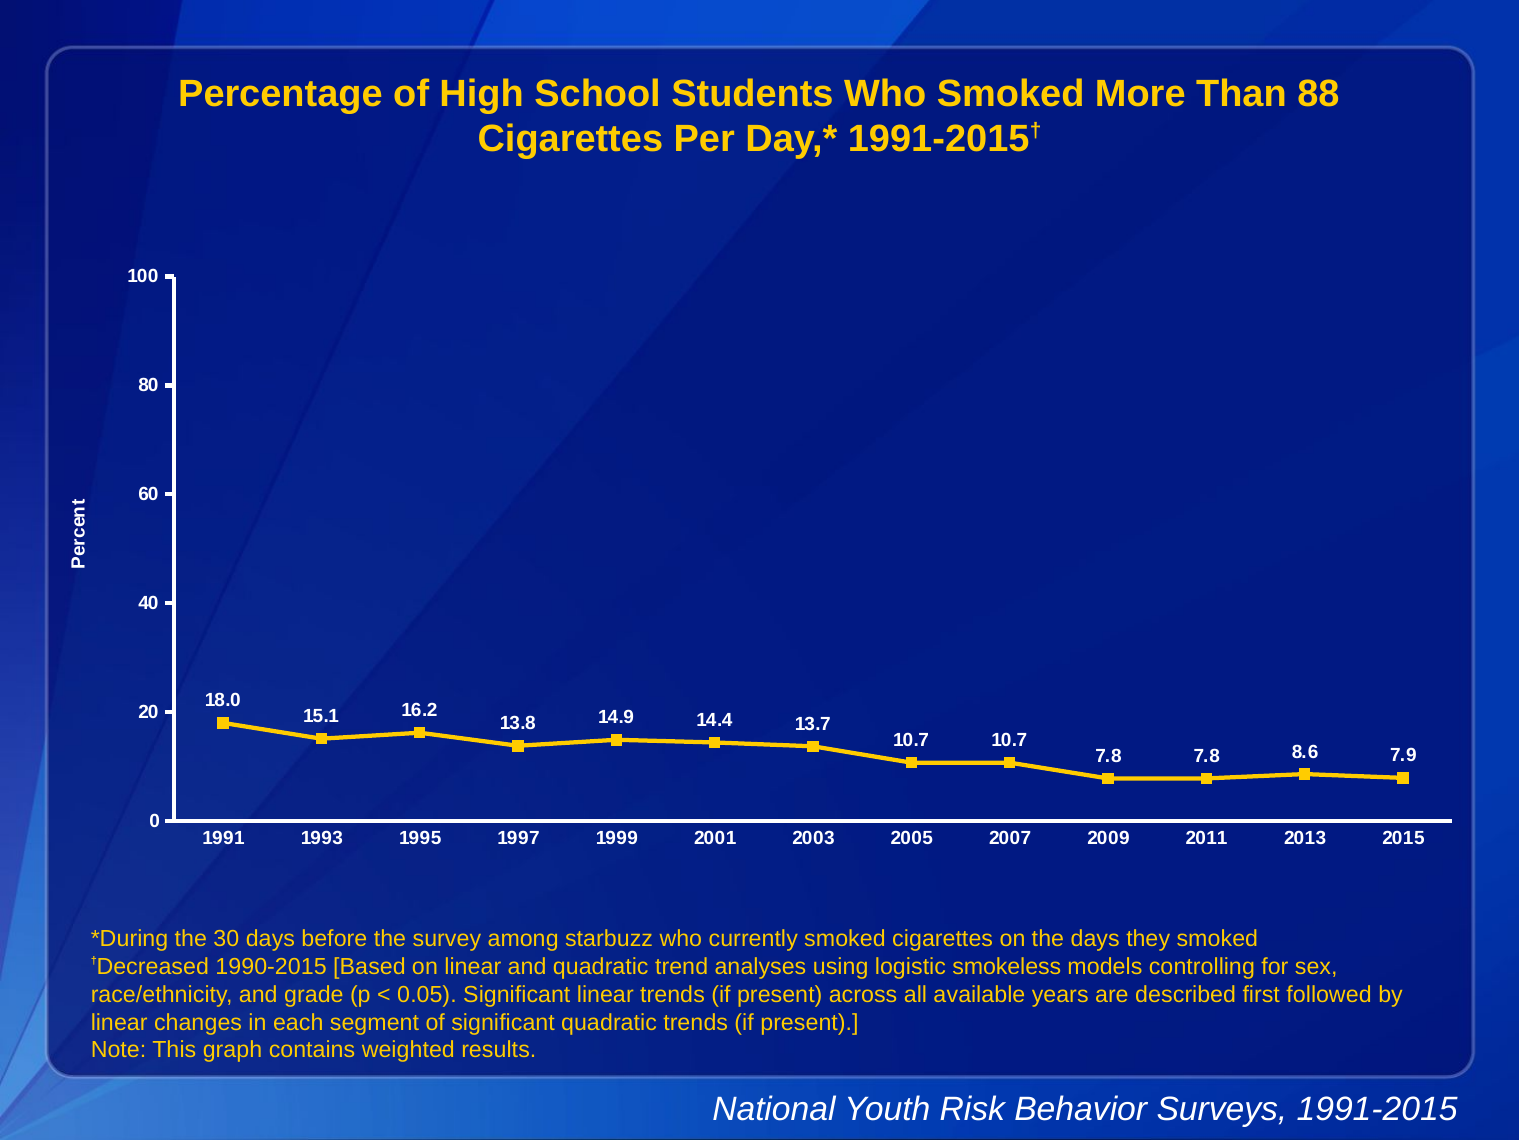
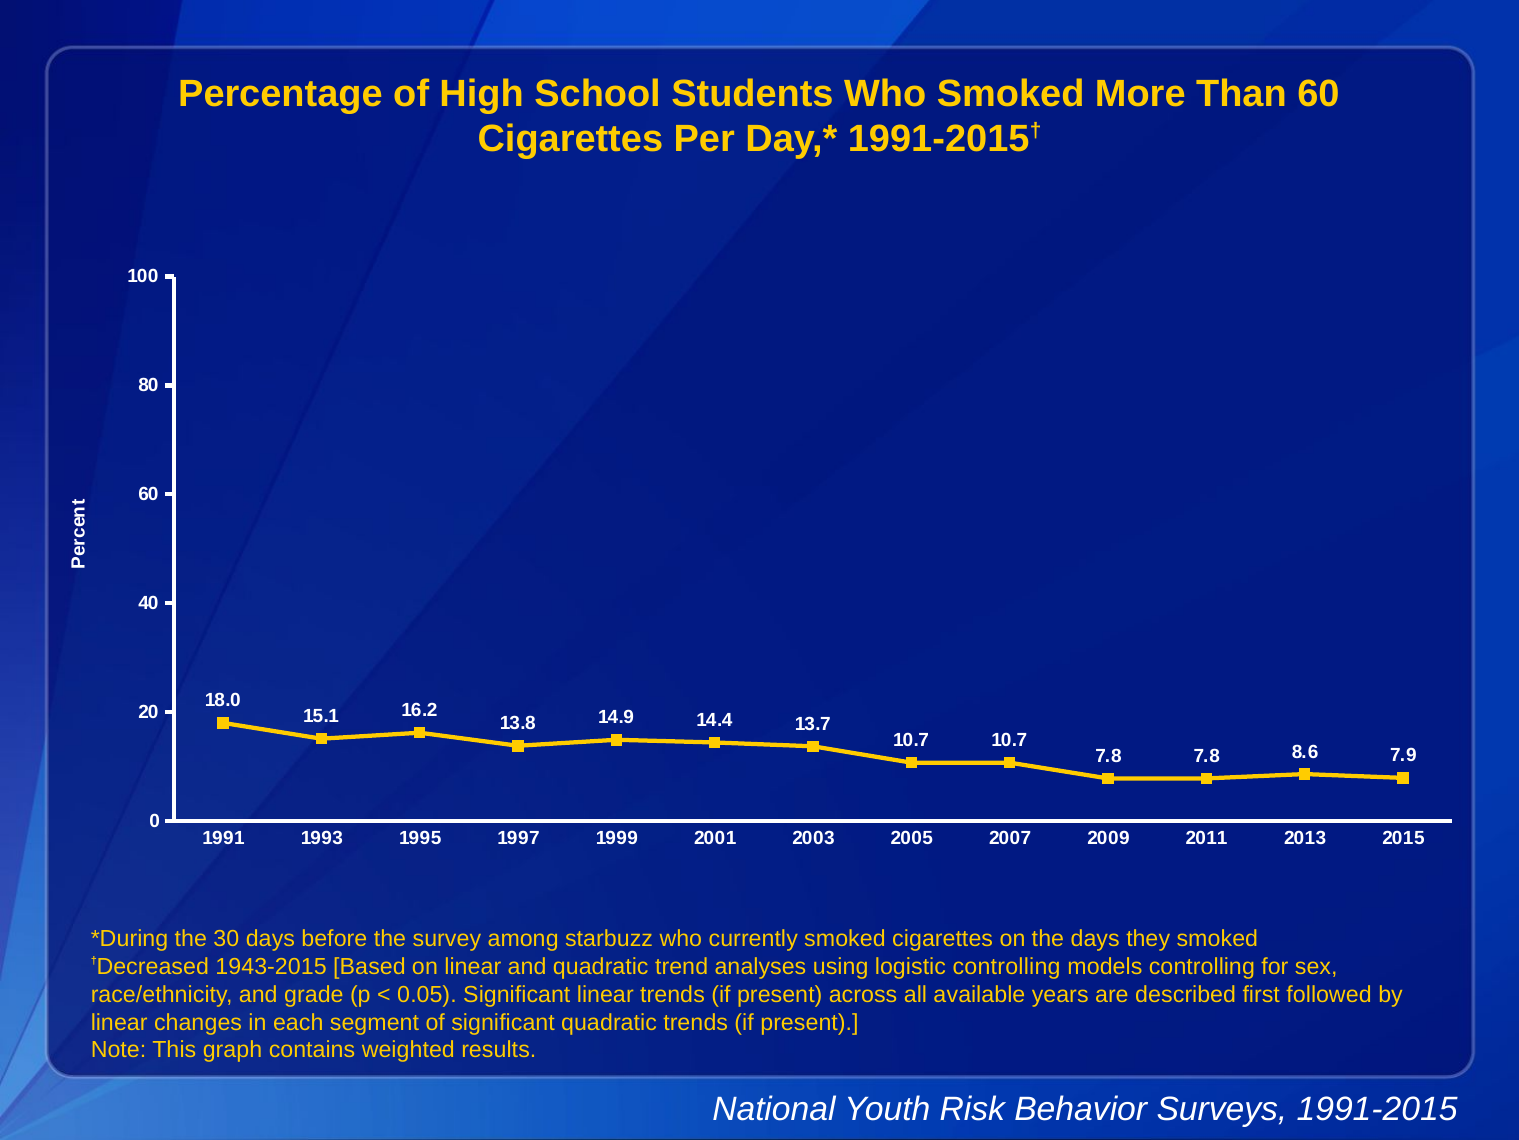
Than 88: 88 -> 60
1990-2015: 1990-2015 -> 1943-2015
logistic smokeless: smokeless -> controlling
